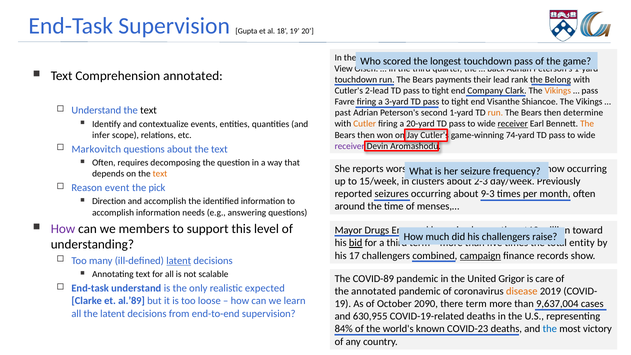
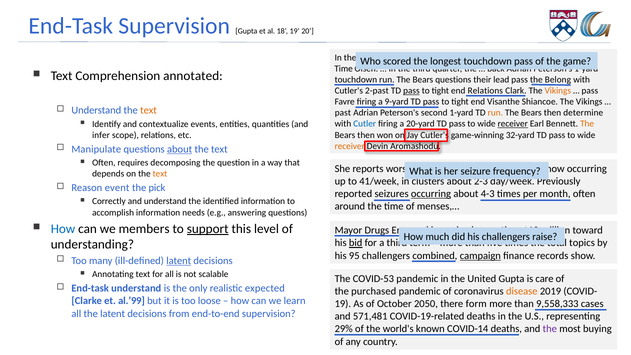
View at (344, 69): View -> Time
Bears payments: payments -> questions
lead rank: rank -> pass
2-lead: 2-lead -> 2-past
pass at (411, 91) underline: none -> present
end Company: Company -> Relations
3-yard: 3-yard -> 9-yard
text at (148, 110) colour: black -> orange
Cutler at (365, 124) colour: orange -> blue
74-yard: 74-yard -> 32-yard
receiver at (350, 146) colour: purple -> orange
Markovitch: Markovitch -> Manipulate
about at (180, 149) underline: none -> present
15/week: 15/week -> 41/week
occurring at (431, 194) underline: none -> present
9-3: 9-3 -> 4-3
Direction: Direction -> Correctly
and accomplish: accomplish -> understand
How at (63, 229) colour: purple -> blue
support underline: none -> present
entity: entity -> topics
17: 17 -> 95
COVID-89: COVID-89 -> COVID-53
United Grigor: Grigor -> Gupta
the annotated: annotated -> purchased
al.’89: al.’89 -> al.’99
2090: 2090 -> 2050
there term: term -> form
9,637,004: 9,637,004 -> 9,558,333
630,955: 630,955 -> 571,481
84%: 84% -> 29%
COVID-23: COVID-23 -> COVID-14
the at (550, 329) colour: blue -> purple
victory: victory -> buying
